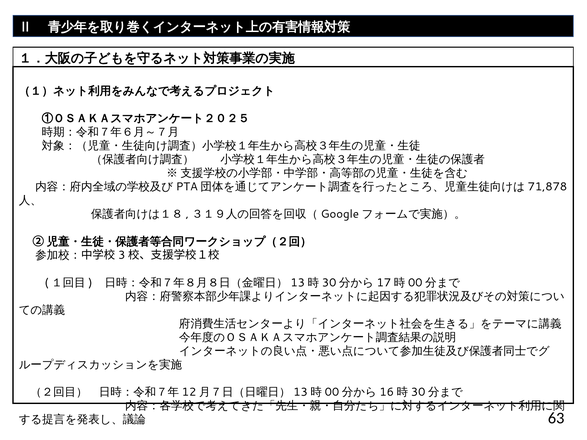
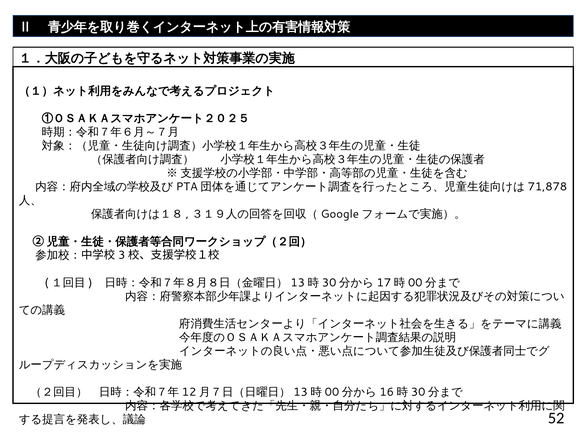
63: 63 -> 52
